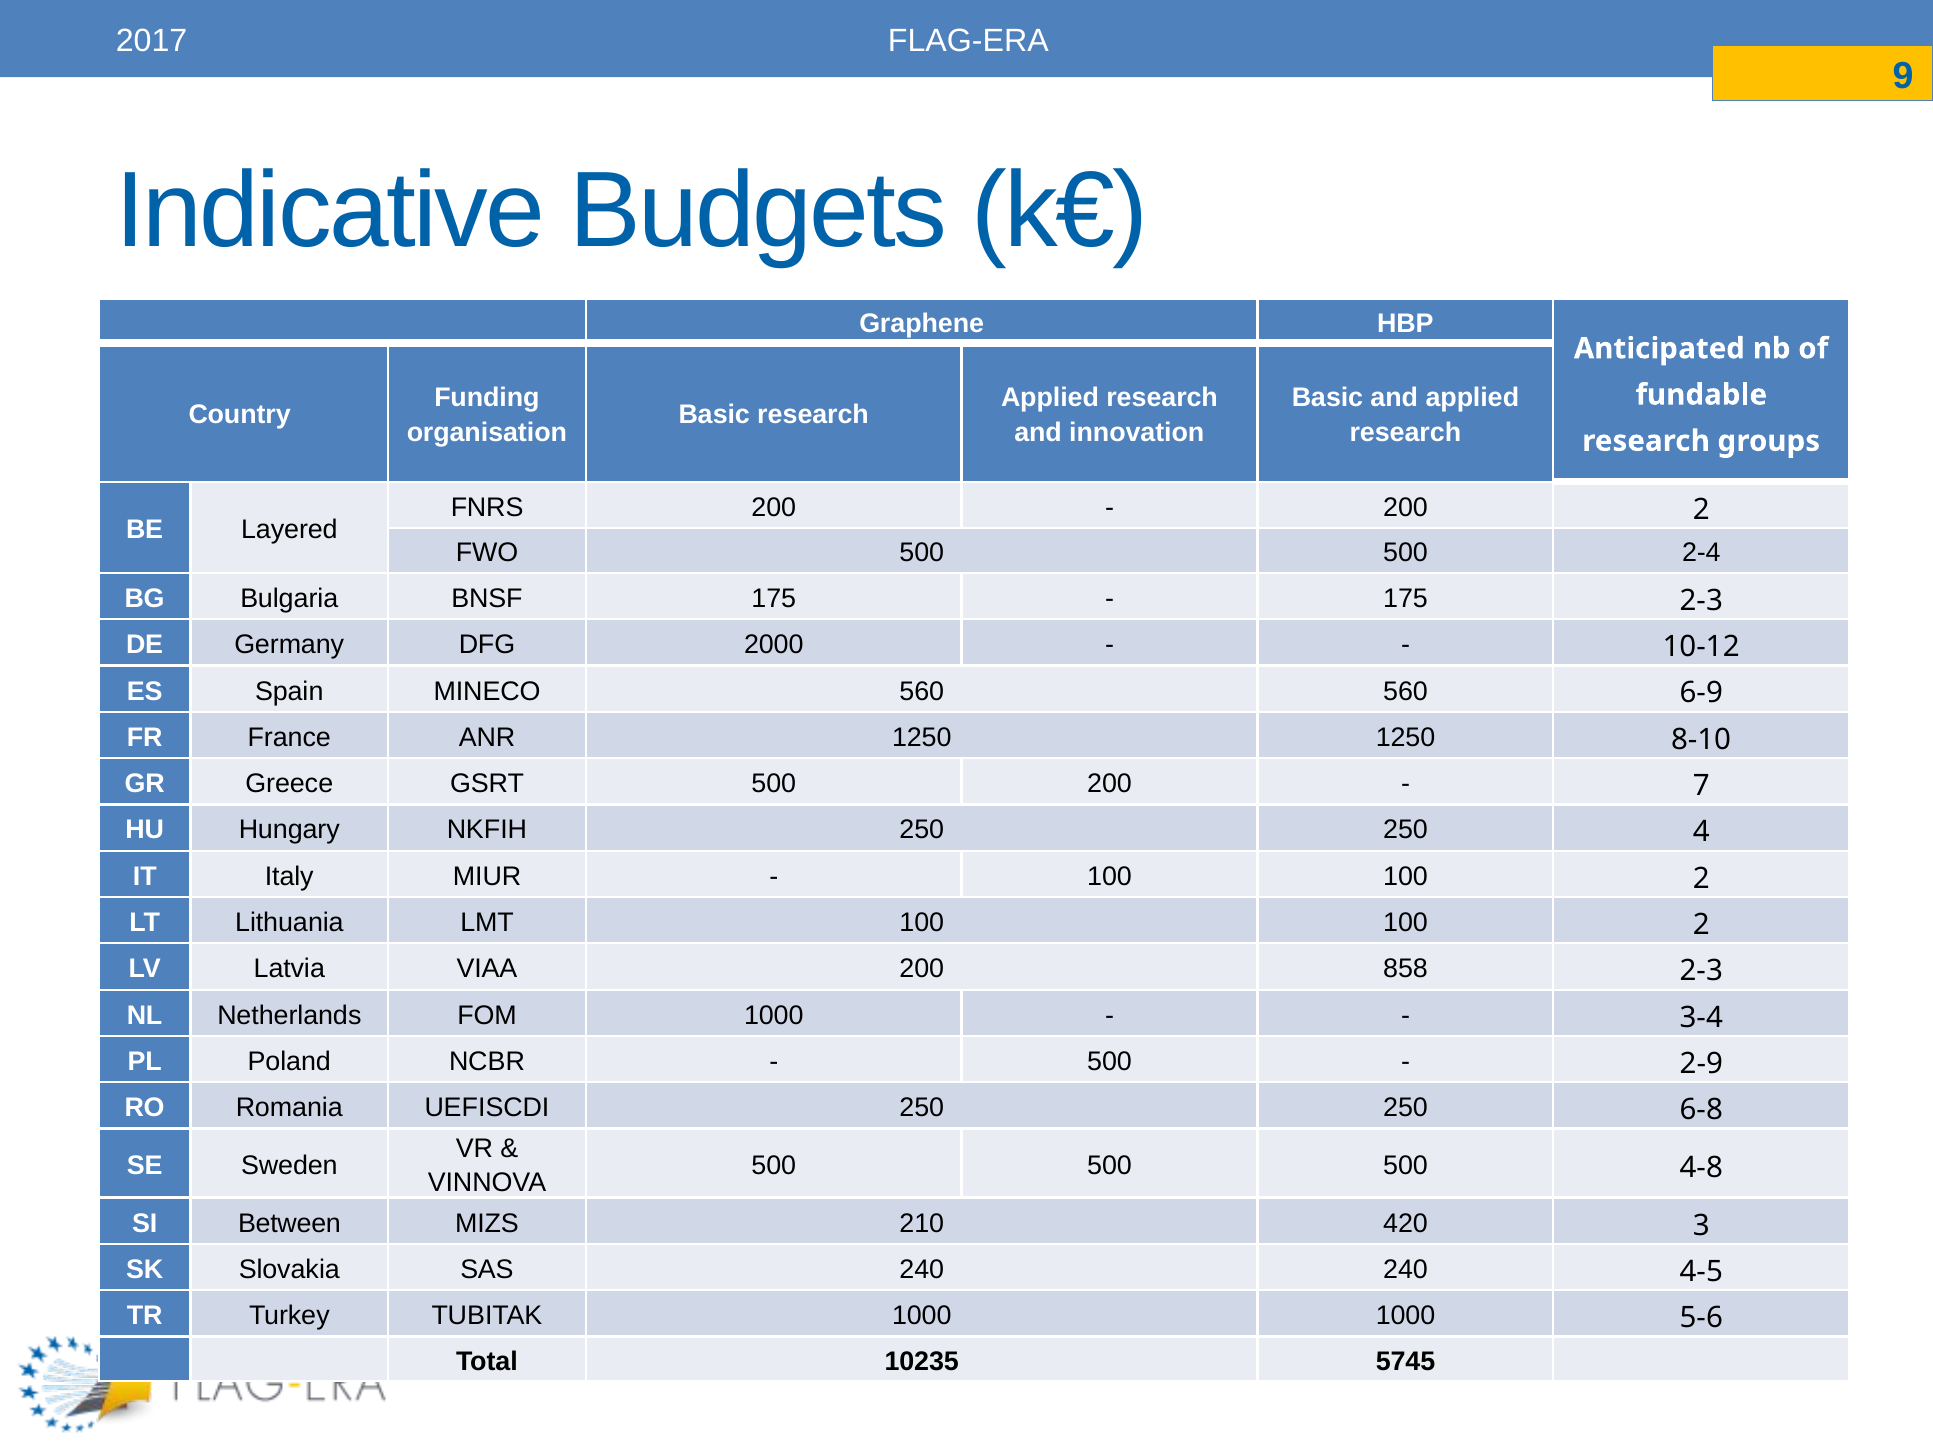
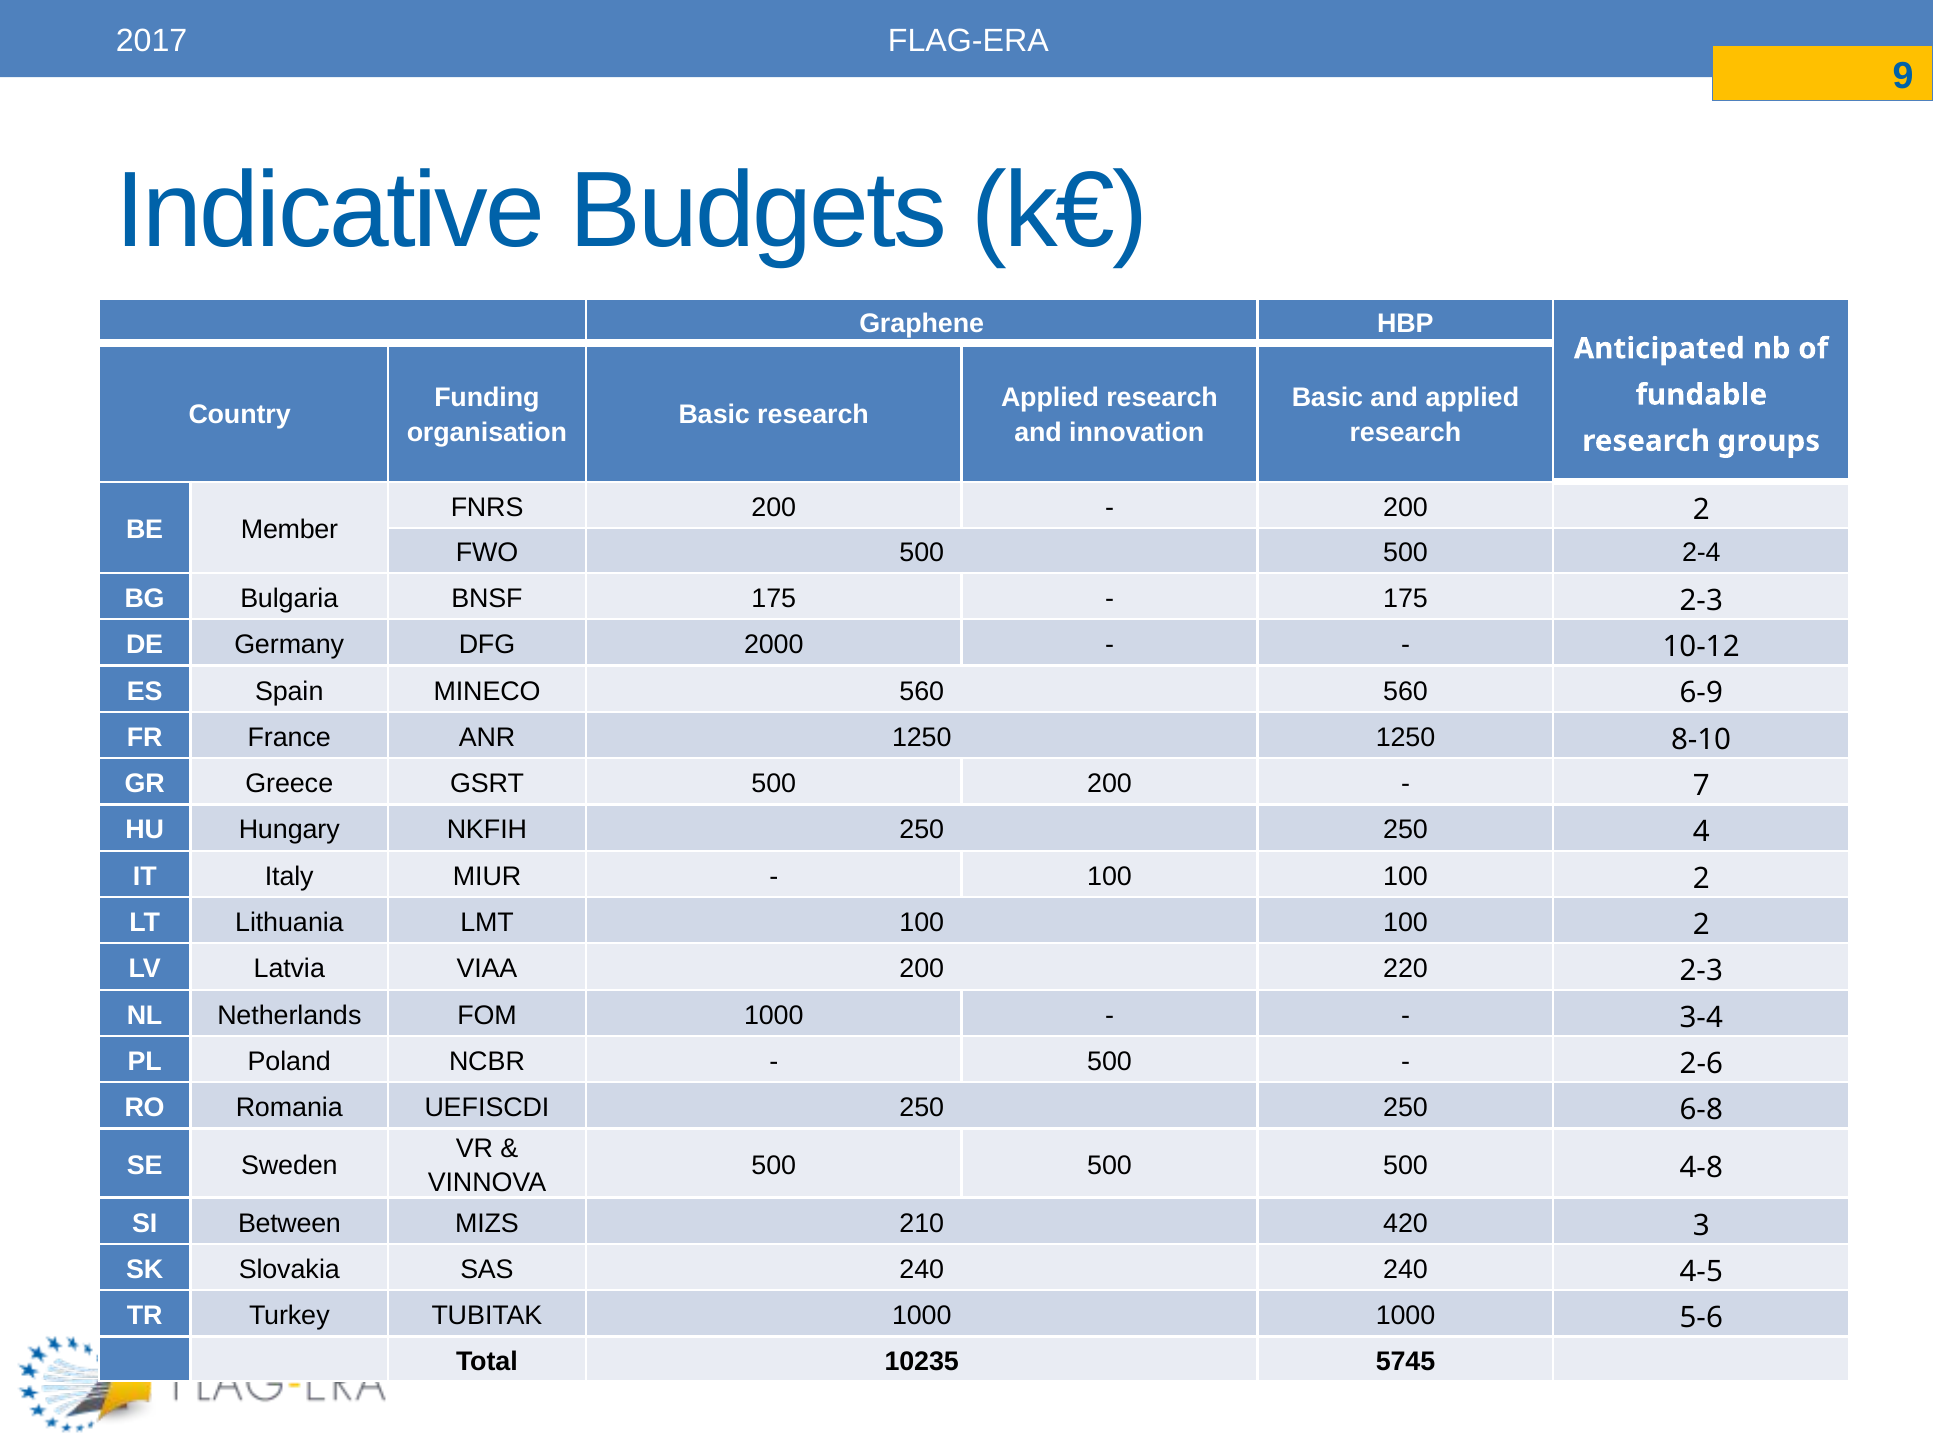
Layered: Layered -> Member
858: 858 -> 220
2-9: 2-9 -> 2-6
